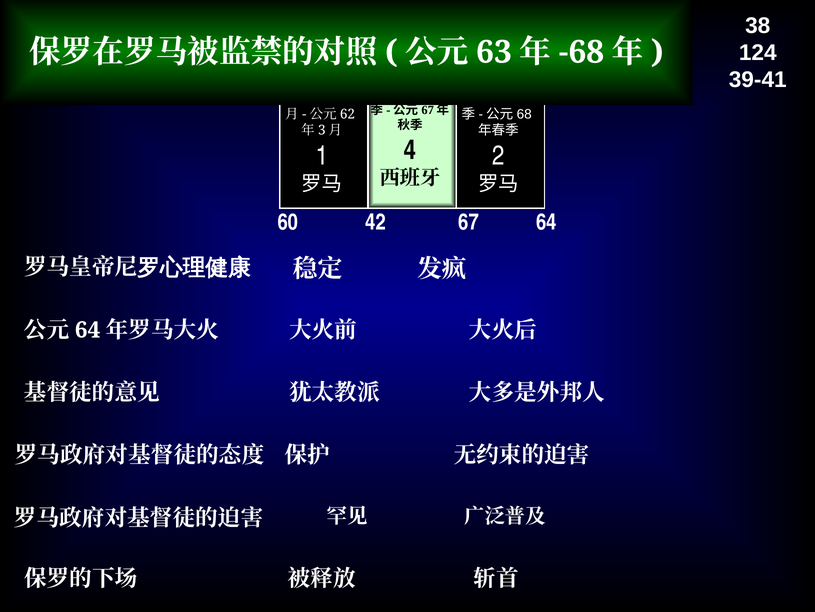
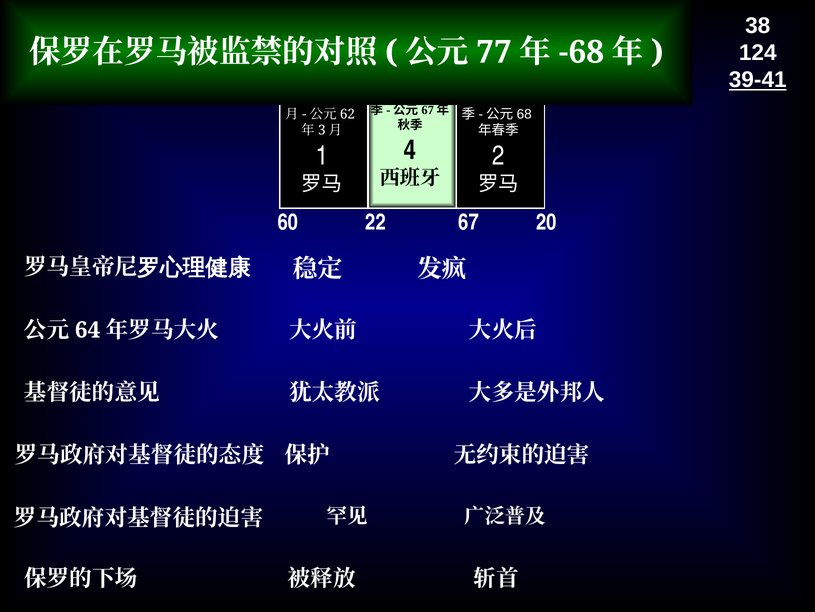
63: 63 -> 77
39-41 underline: none -> present
42: 42 -> 22
67 64: 64 -> 20
